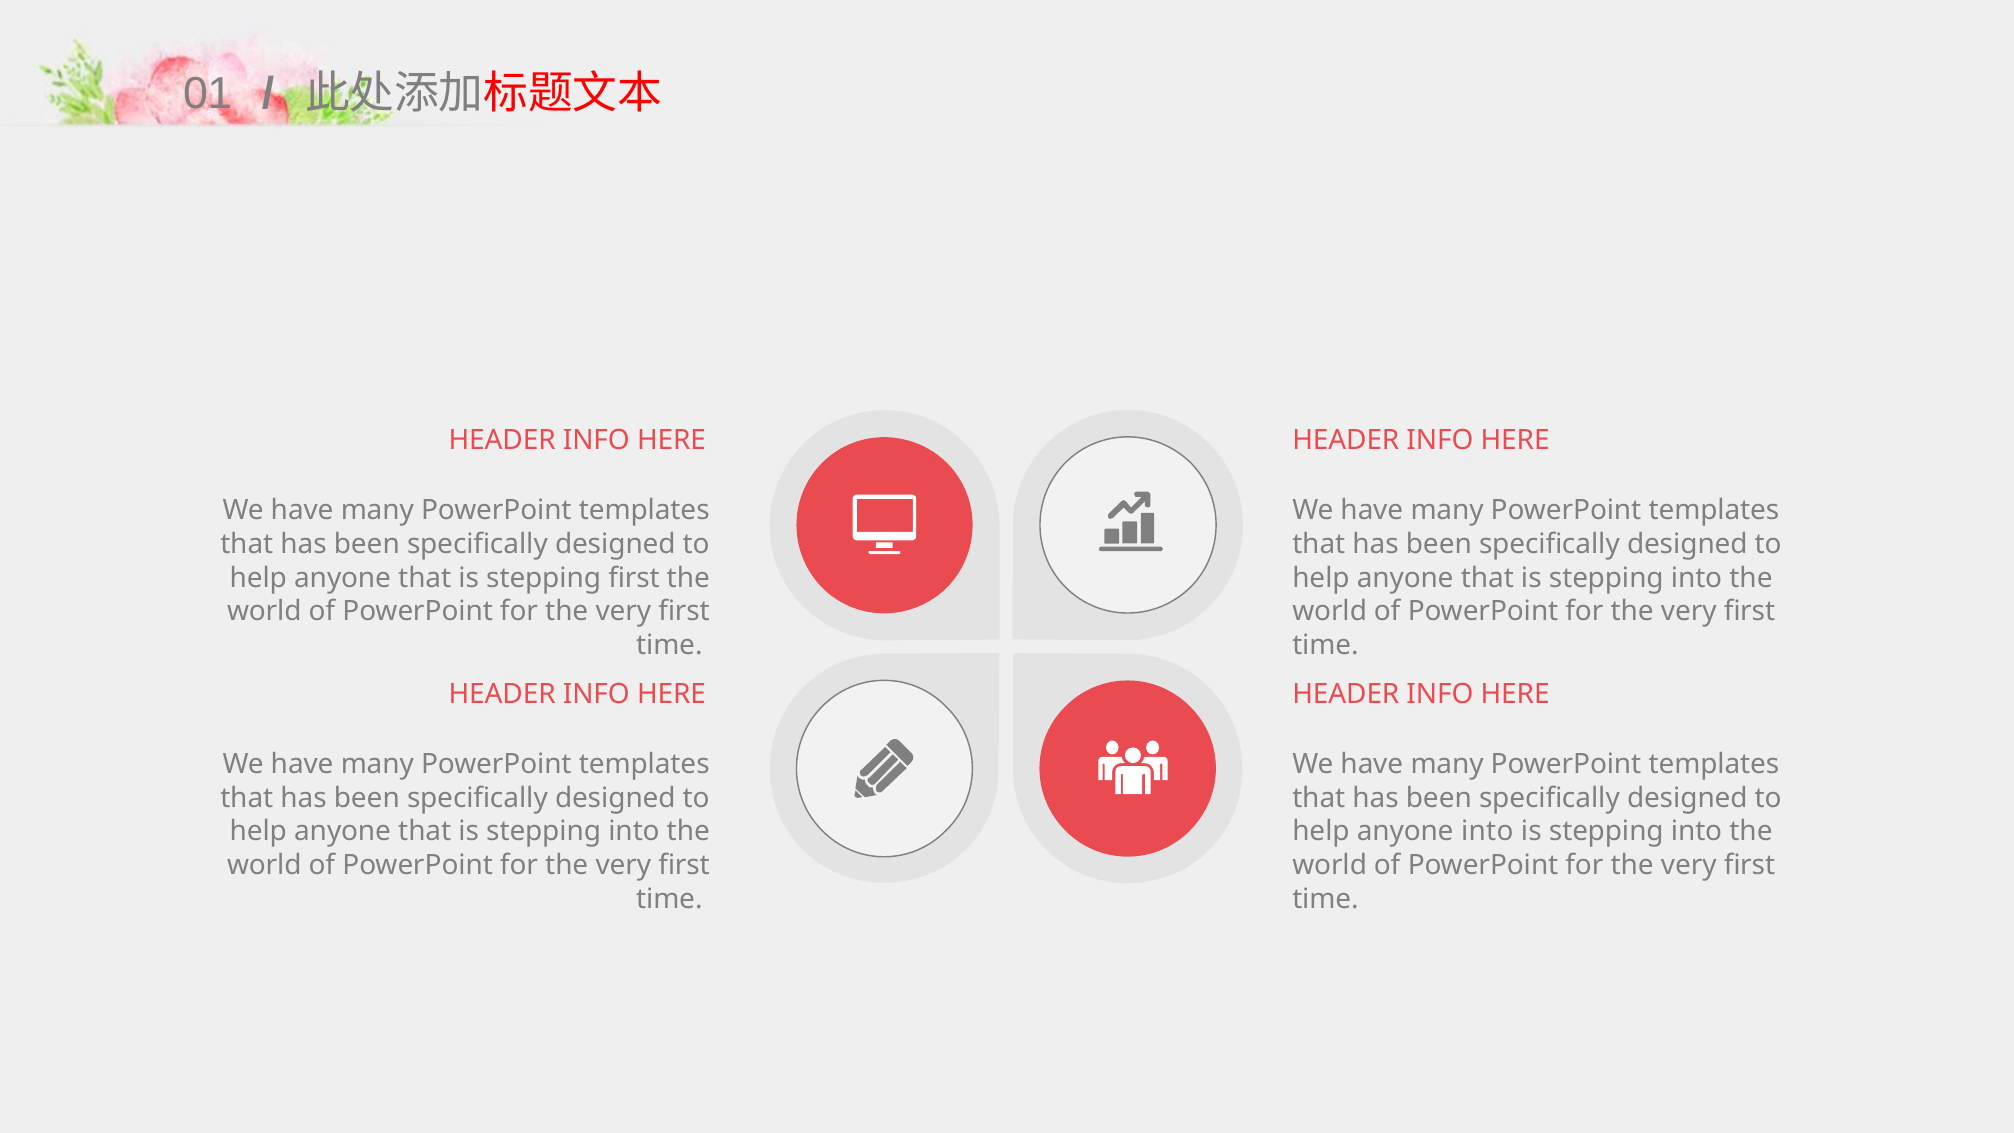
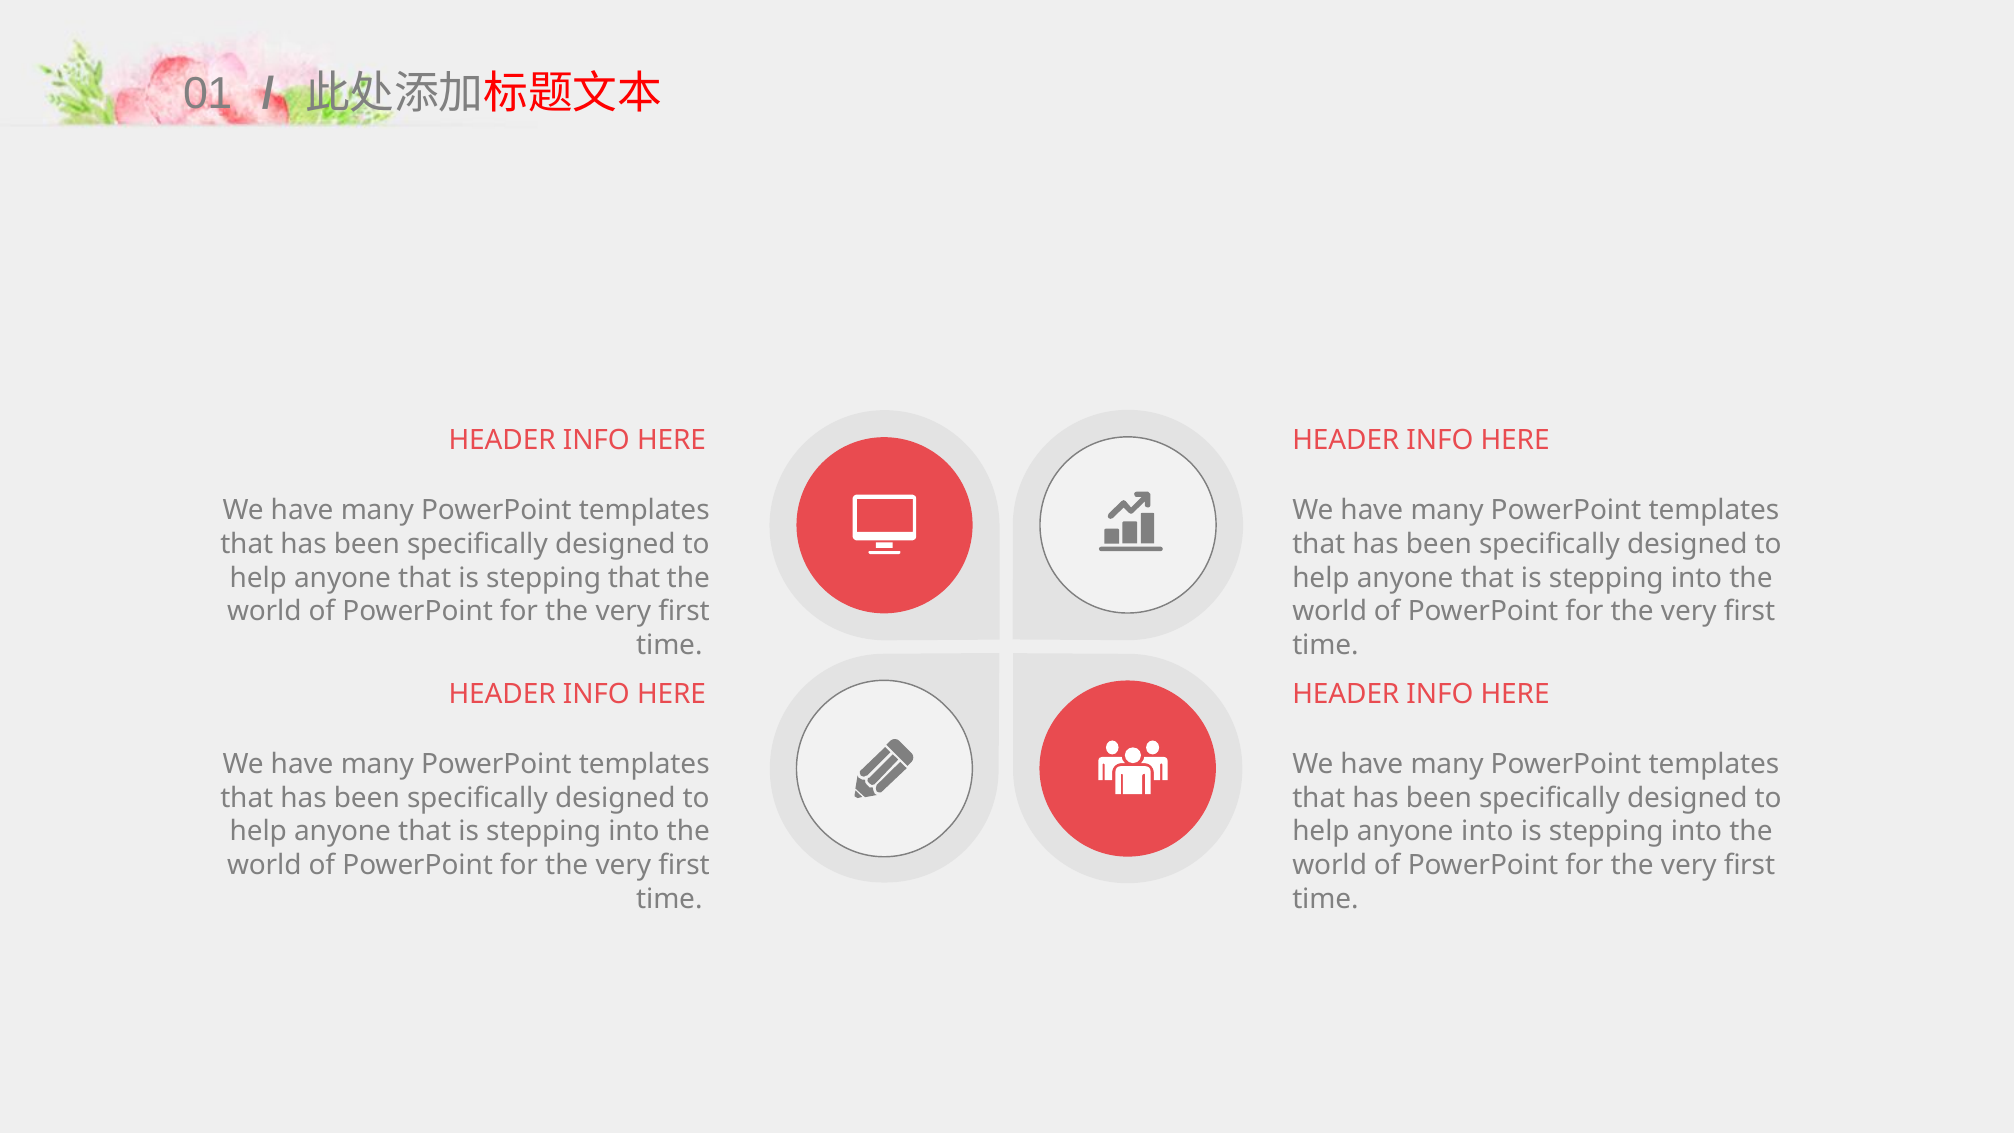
stepping first: first -> that
